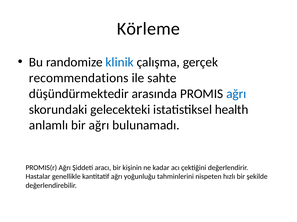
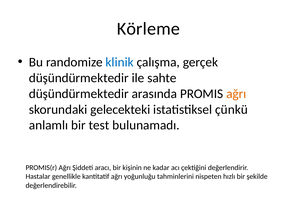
recommendations at (79, 78): recommendations -> düşündürmektedir
ağrı at (236, 94) colour: blue -> orange
health: health -> çünkü
bir ağrı: ağrı -> test
